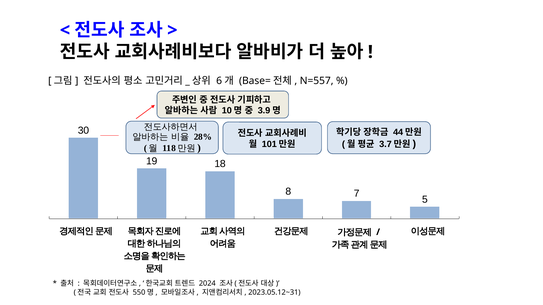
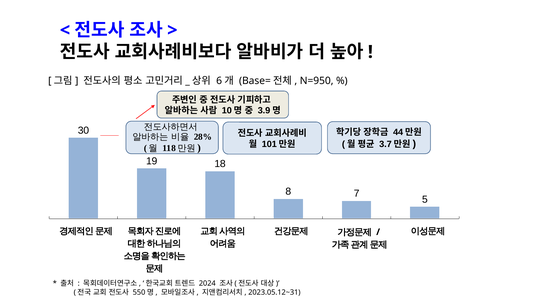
N=557: N=557 -> N=950
